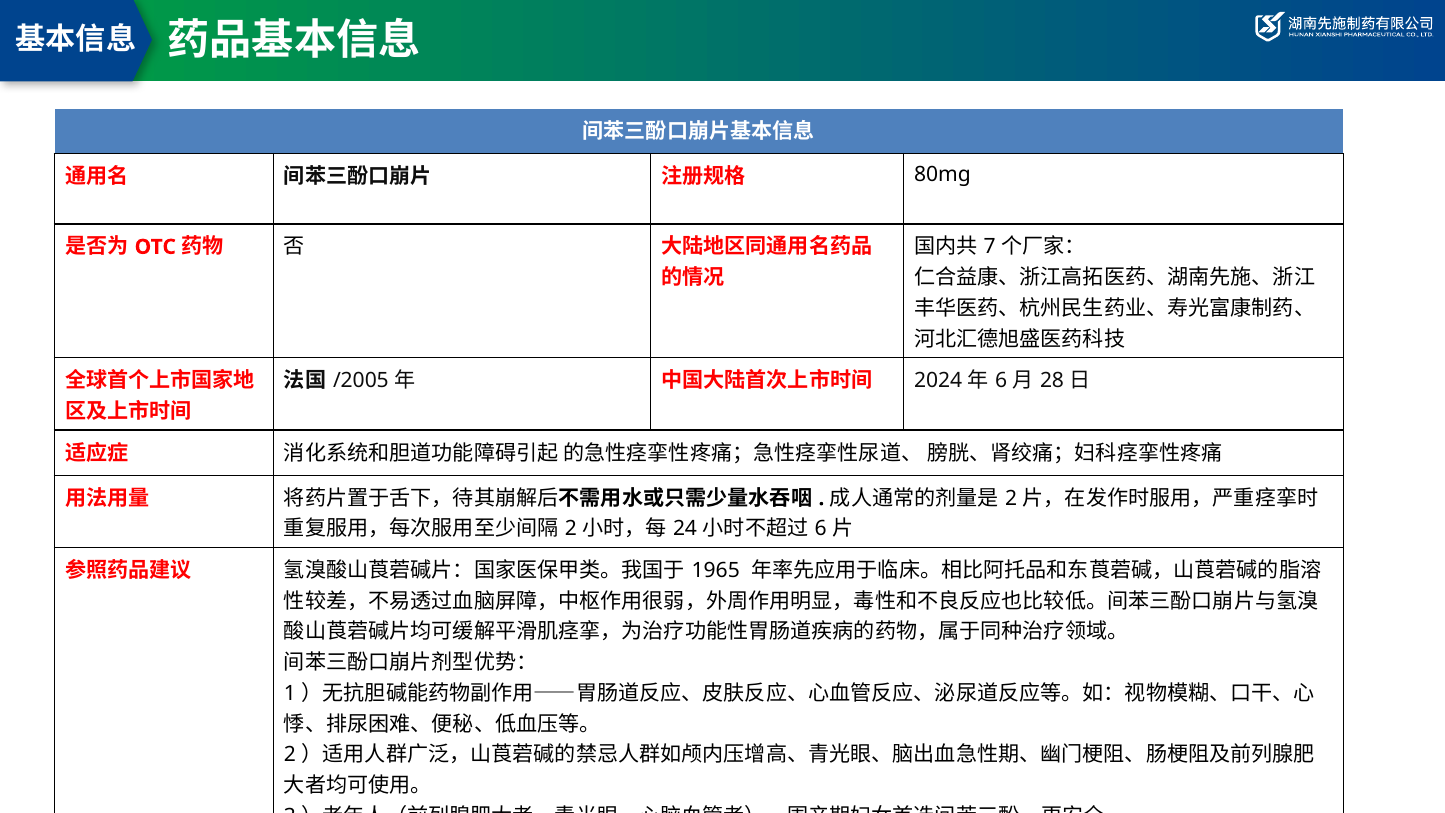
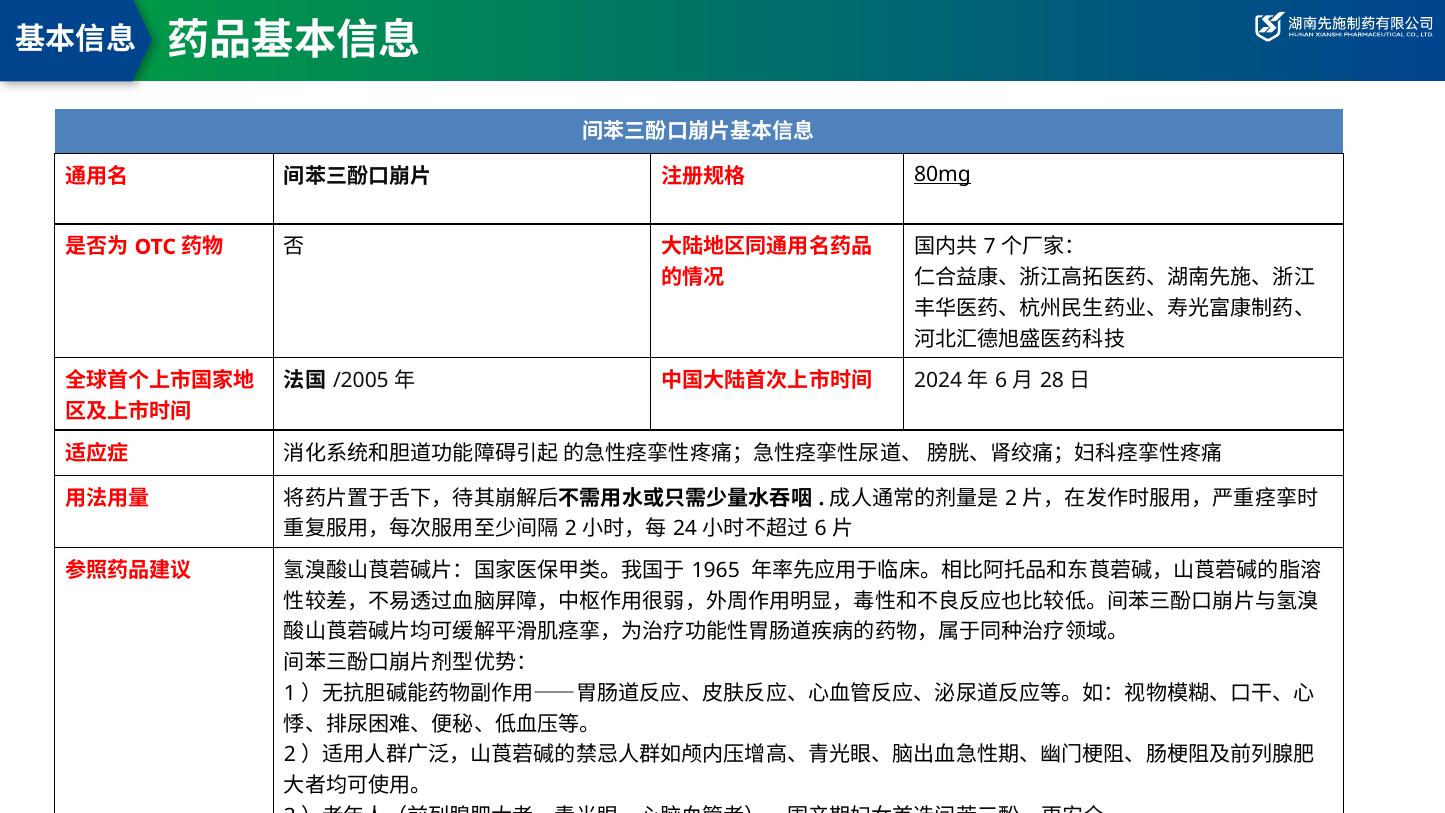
80mg underline: none -> present
